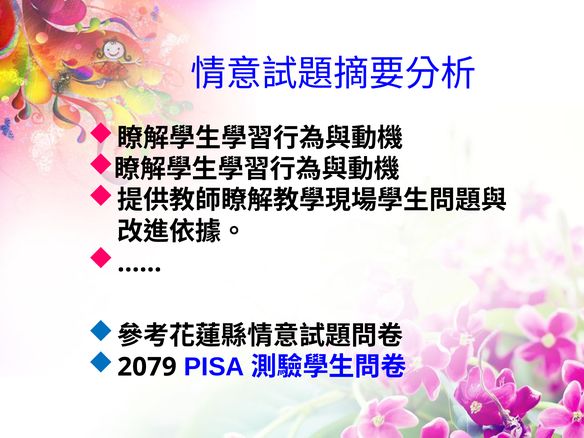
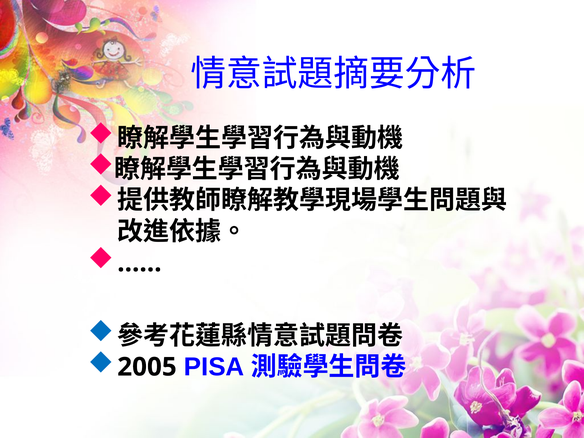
2079: 2079 -> 2005
